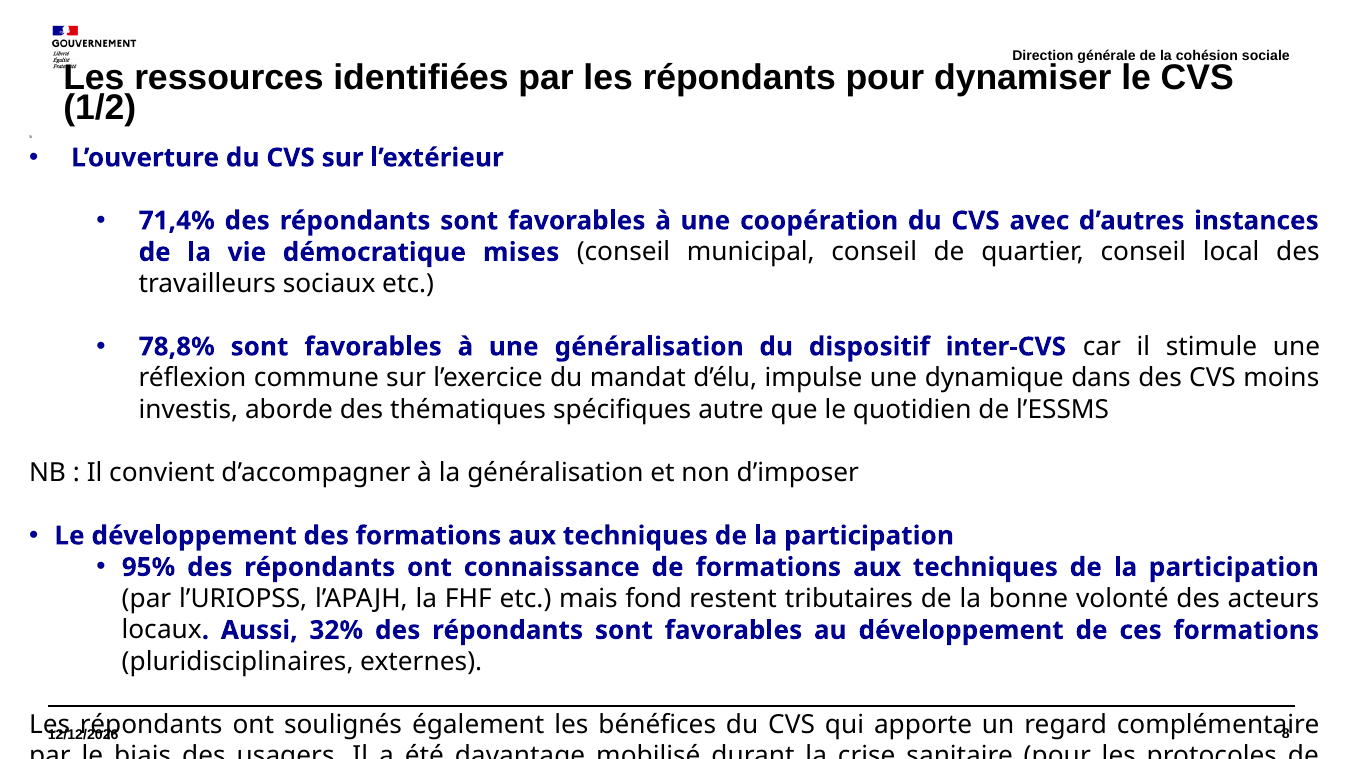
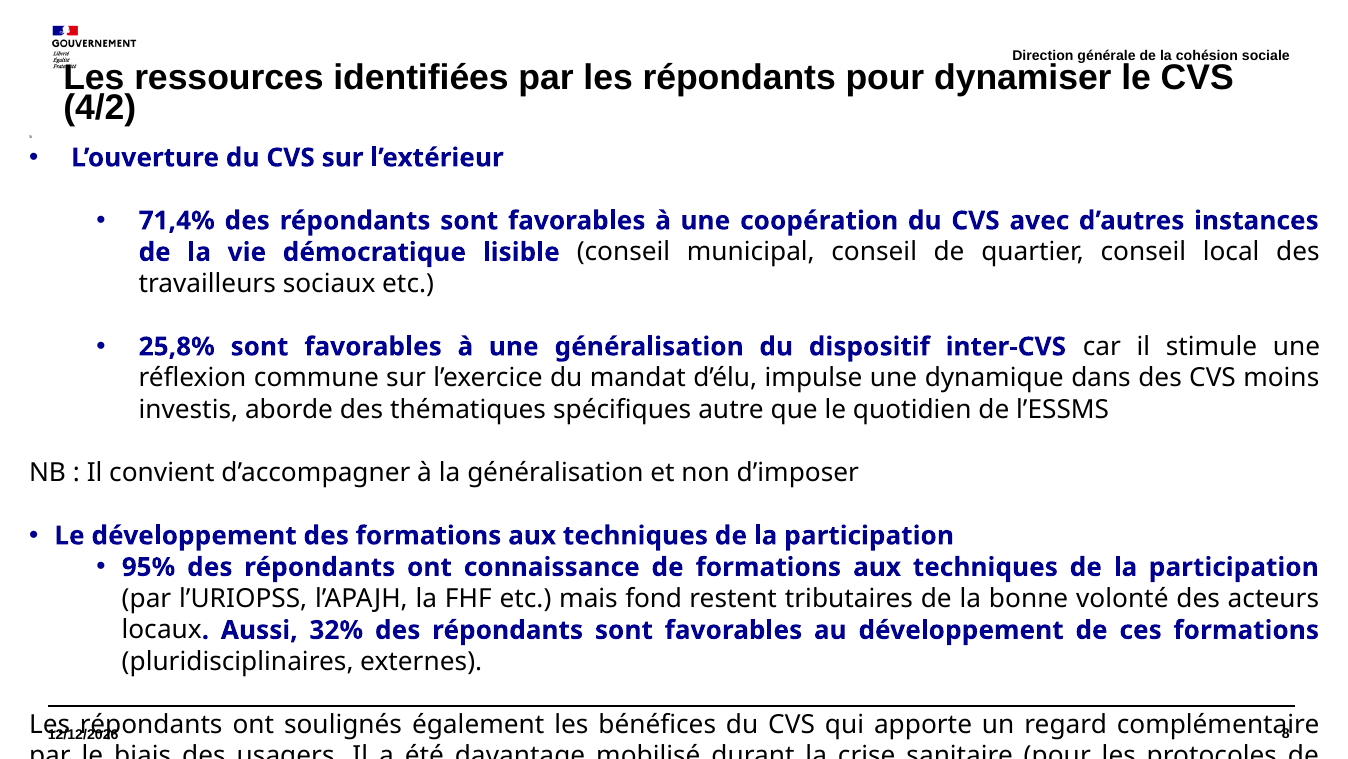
1/2: 1/2 -> 4/2
mises: mises -> lisible
78,8%: 78,8% -> 25,8%
